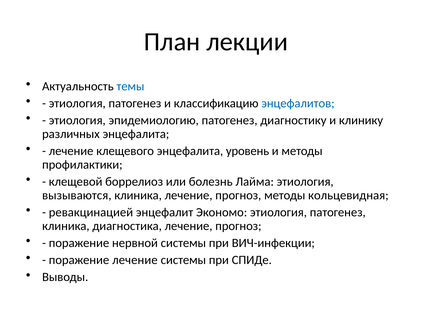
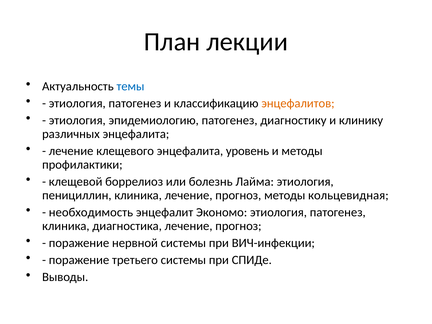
энцефалитов colour: blue -> orange
вызываются: вызываются -> пенициллин
ревакцинацией: ревакцинацией -> необходимость
поражение лечение: лечение -> третьего
